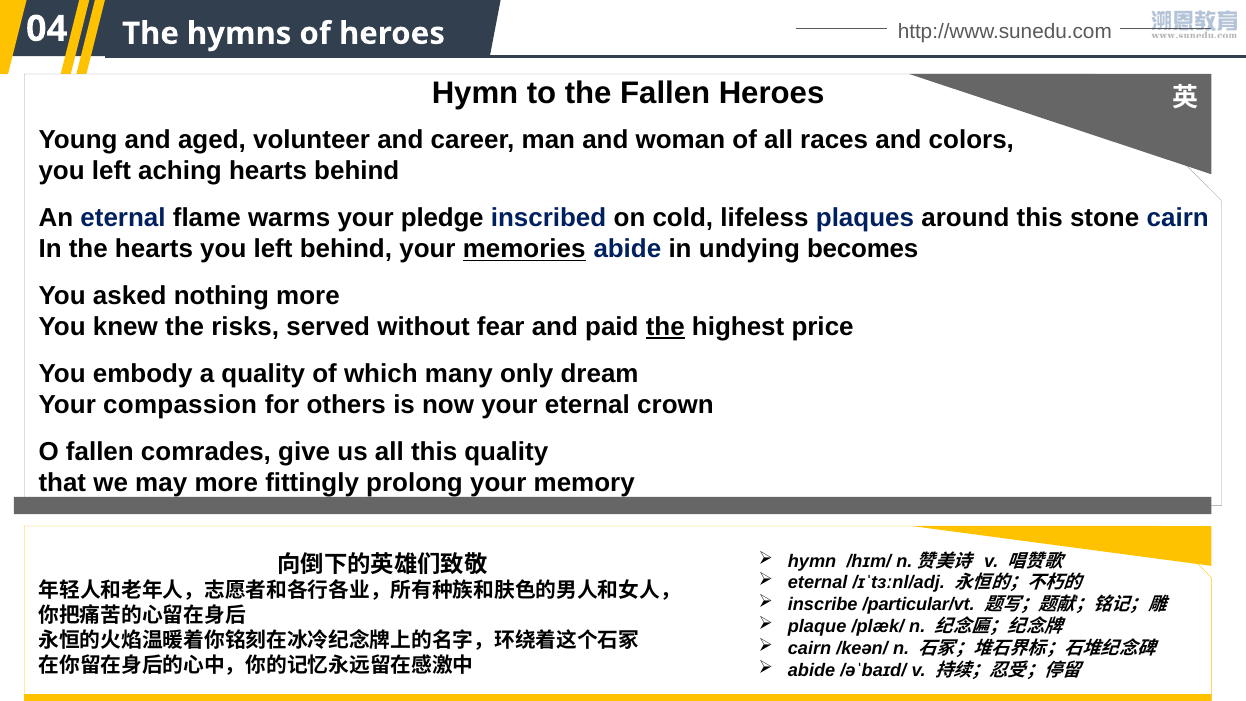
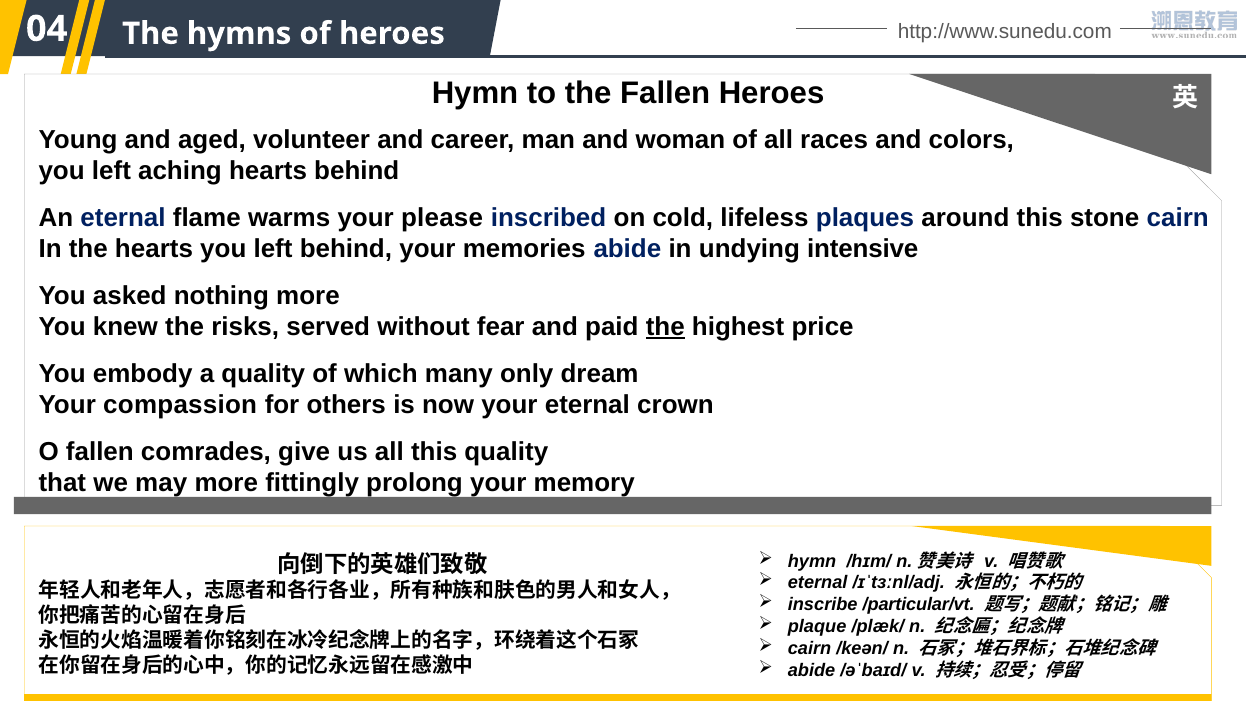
pledge: pledge -> please
memories underline: present -> none
becomes: becomes -> intensive
